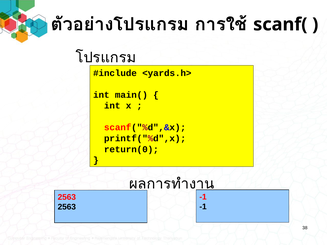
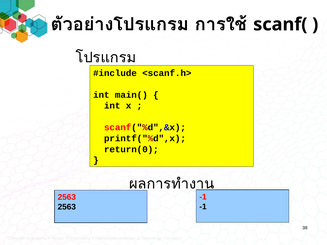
<yards.h>: <yards.h> -> <scanf.h>
